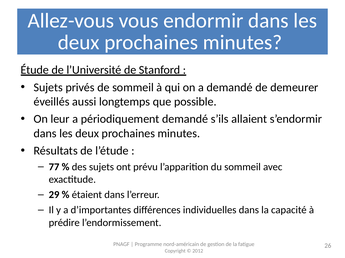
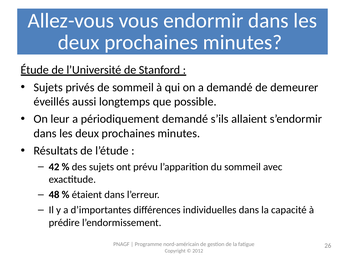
77: 77 -> 42
29: 29 -> 48
